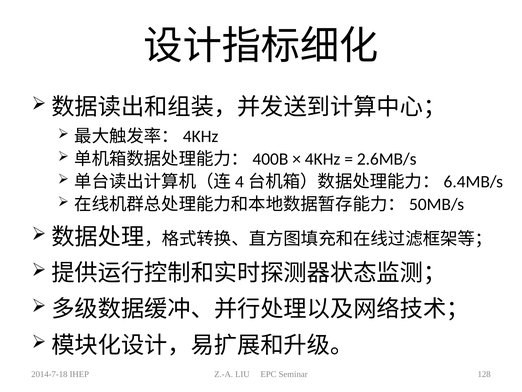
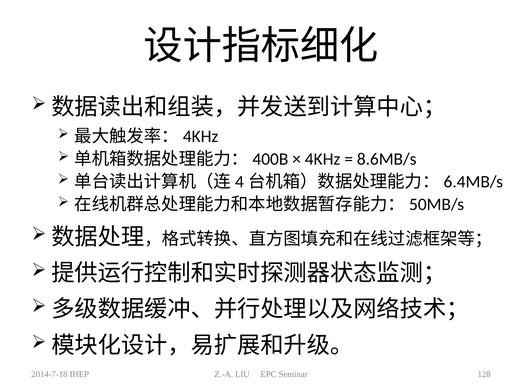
2.6MB/s: 2.6MB/s -> 8.6MB/s
